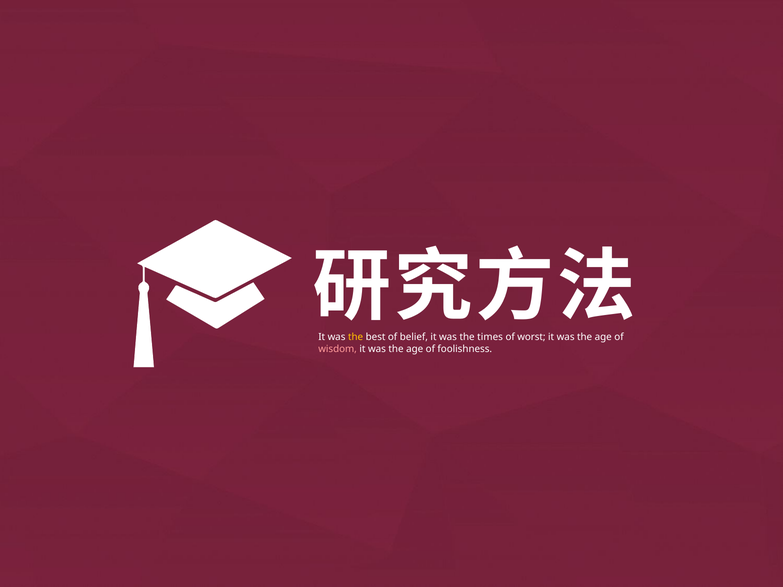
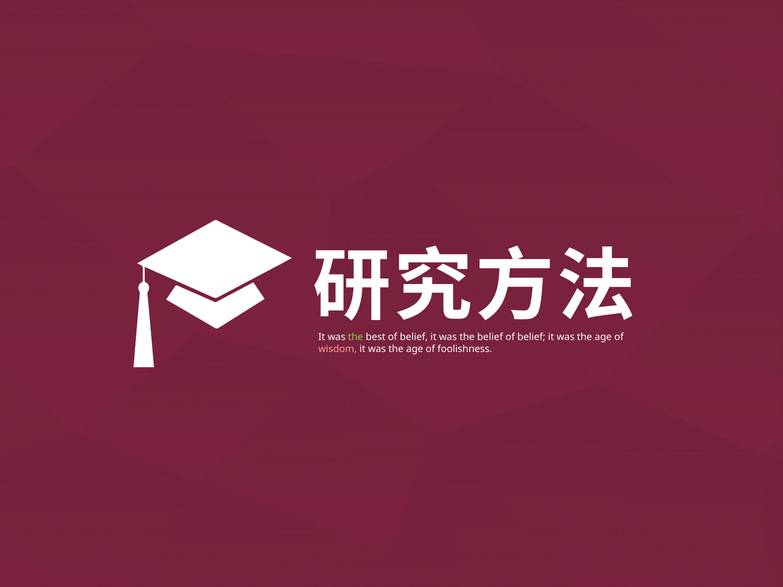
the at (356, 337) colour: yellow -> light green
the times: times -> belief
worst at (531, 337): worst -> belief
